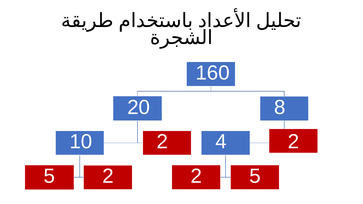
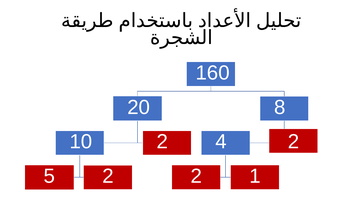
2 5: 5 -> 1
